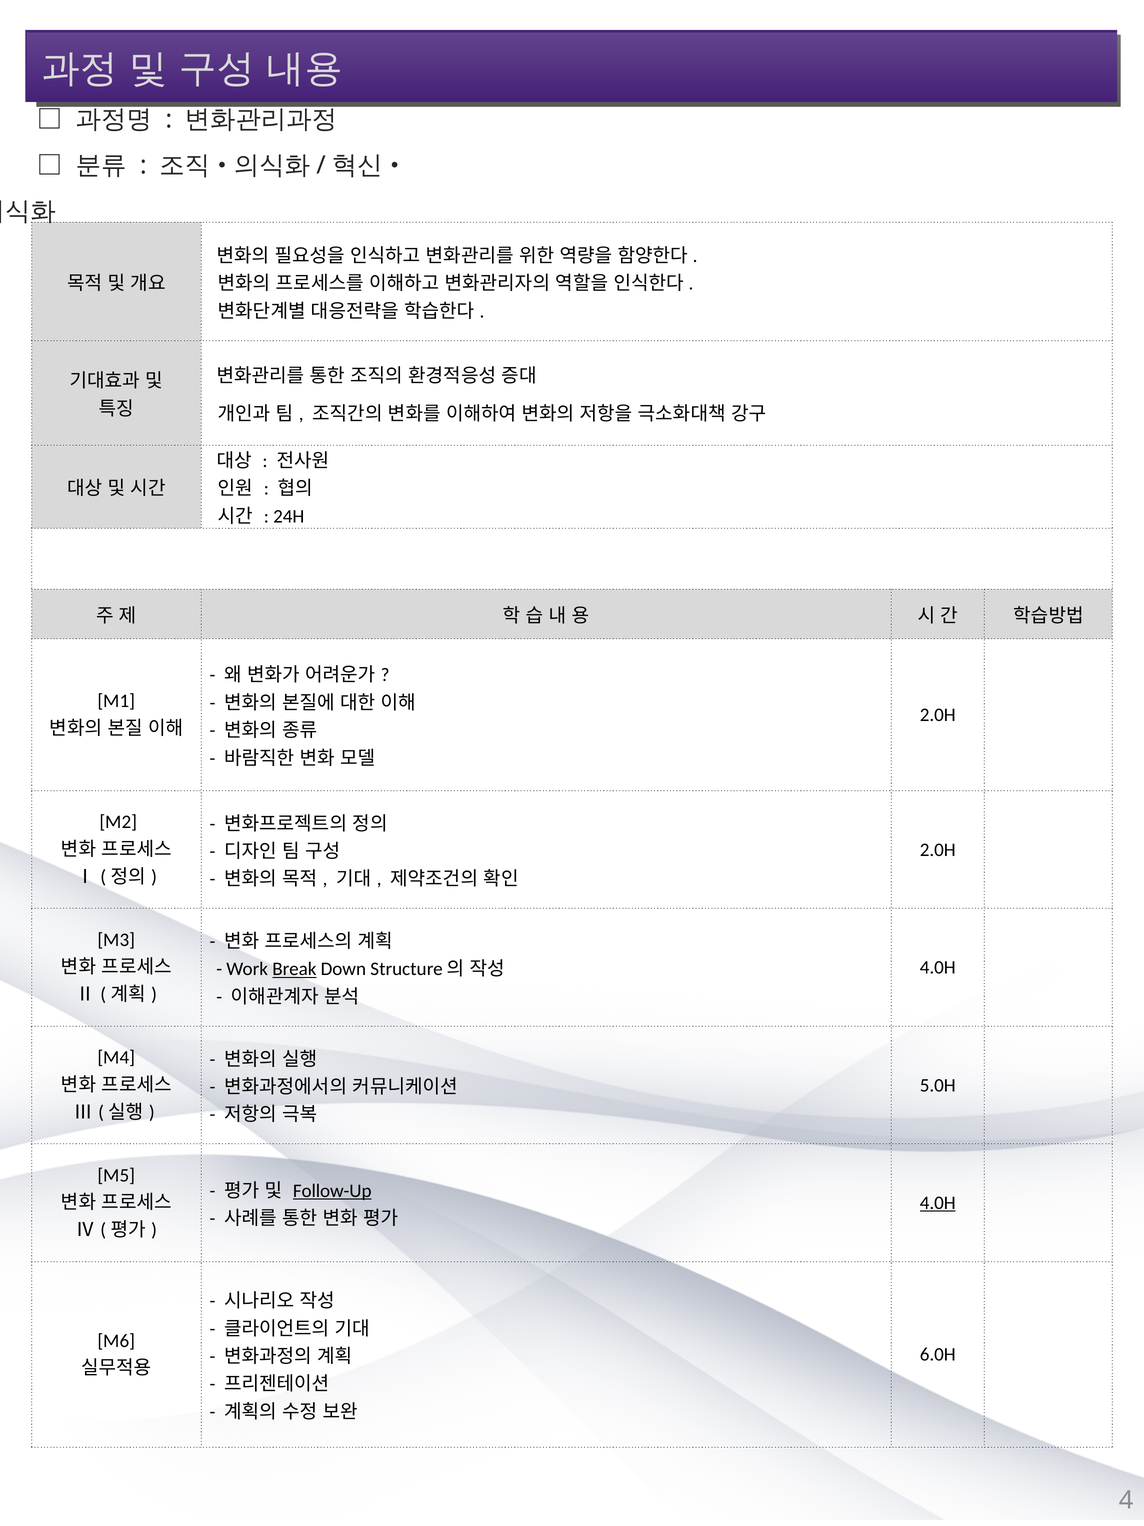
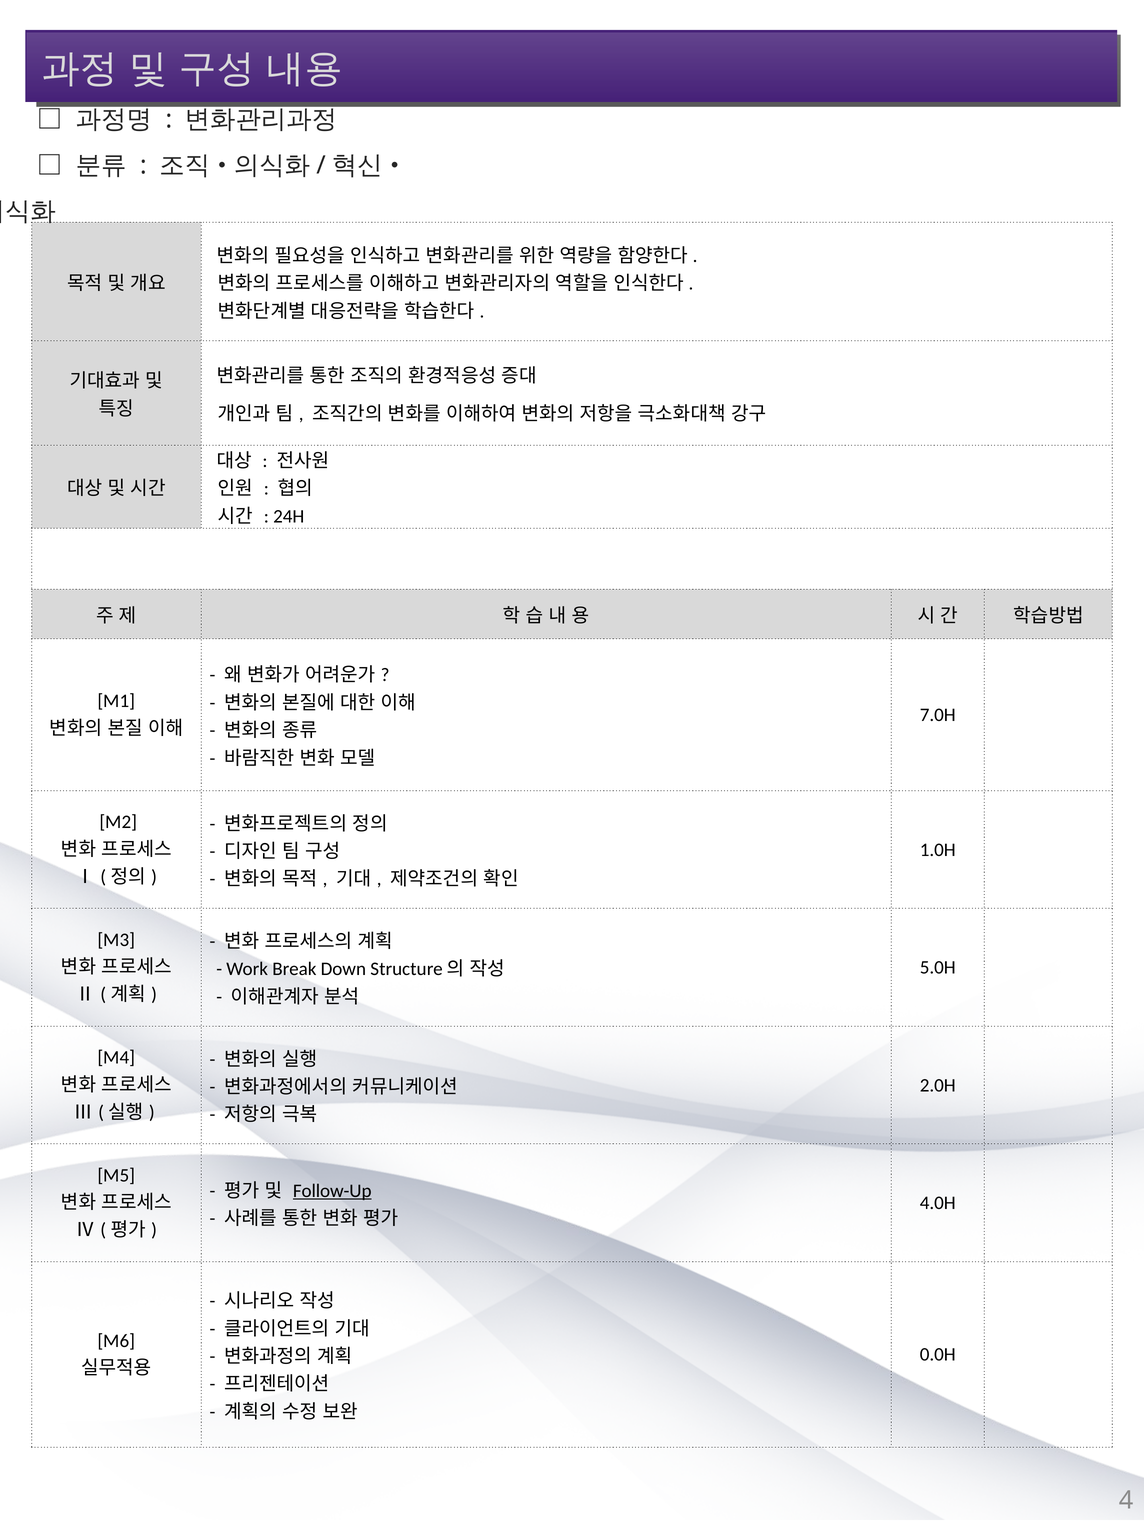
2.0H at (938, 715): 2.0H -> 7.0H
2.0H at (938, 849): 2.0H -> 1.0H
4.0H at (938, 967): 4.0H -> 5.0H
Break underline: present -> none
5.0H: 5.0H -> 2.0H
4.0H at (938, 1202) underline: present -> none
6.0H: 6.0H -> 0.0H
